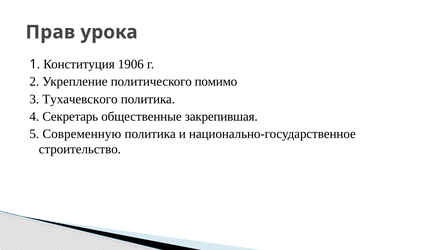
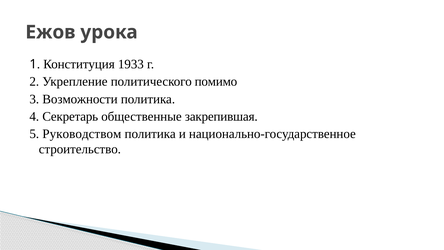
Прав: Прав -> Ежов
1906: 1906 -> 1933
Тухачевского: Тухачевского -> Возможности
Современную: Современную -> Руководством
